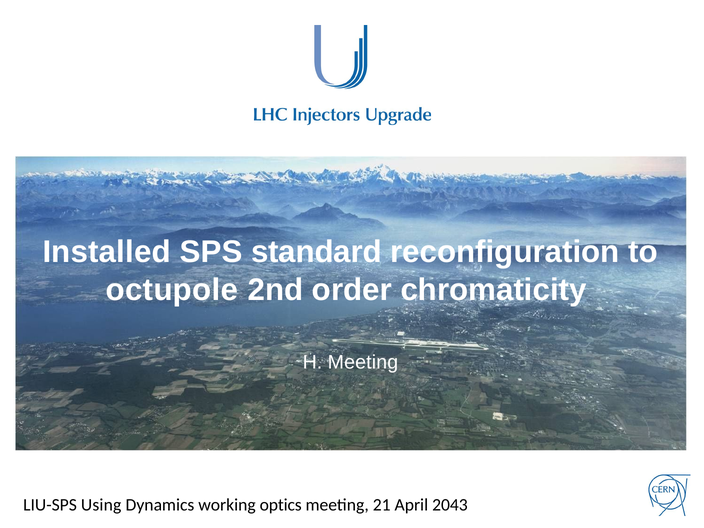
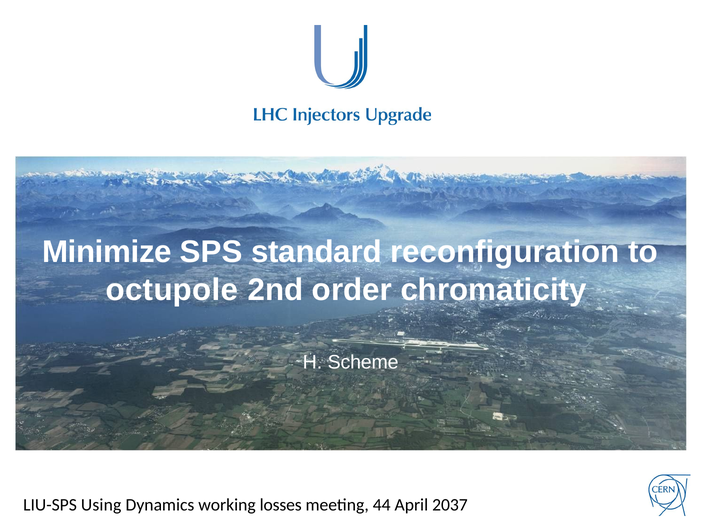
Installed: Installed -> Minimize
H Meeting: Meeting -> Scheme
optics: optics -> losses
21: 21 -> 44
2043: 2043 -> 2037
